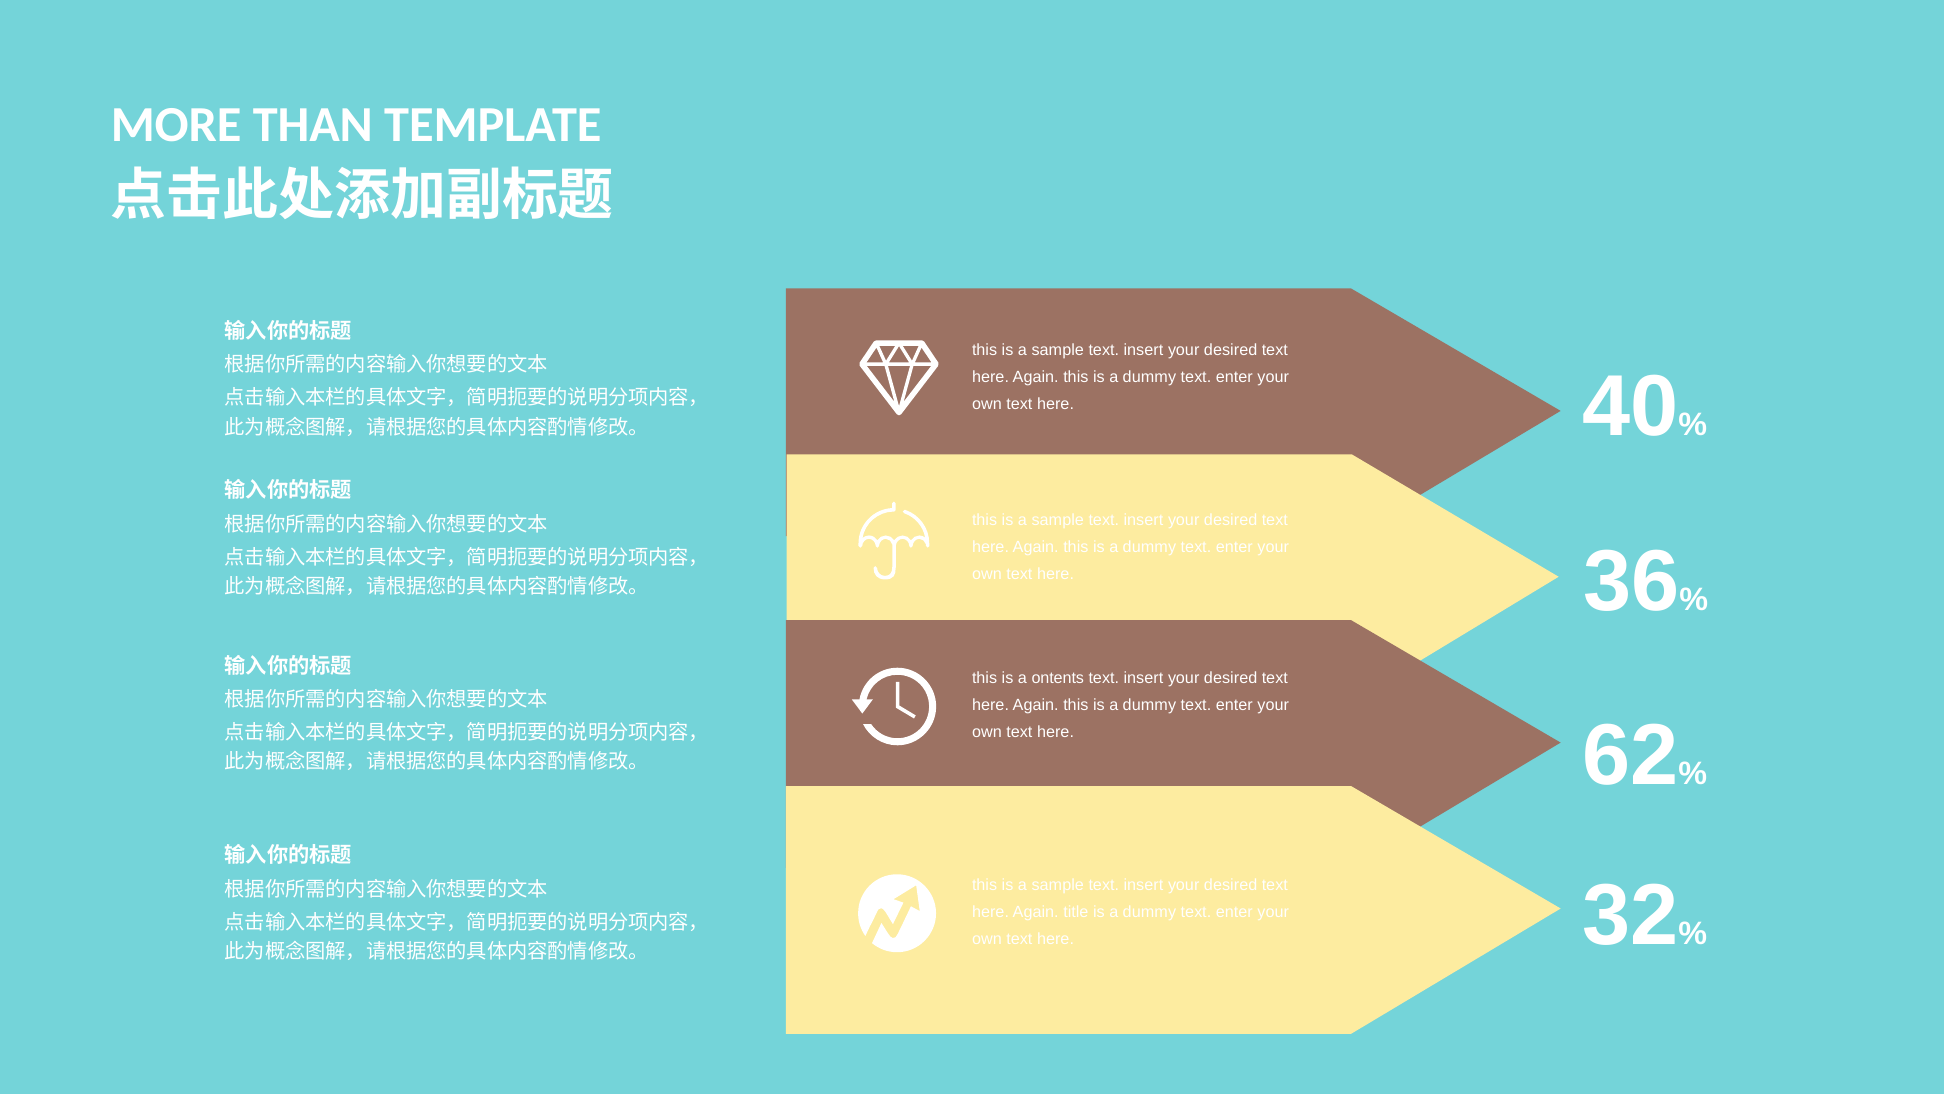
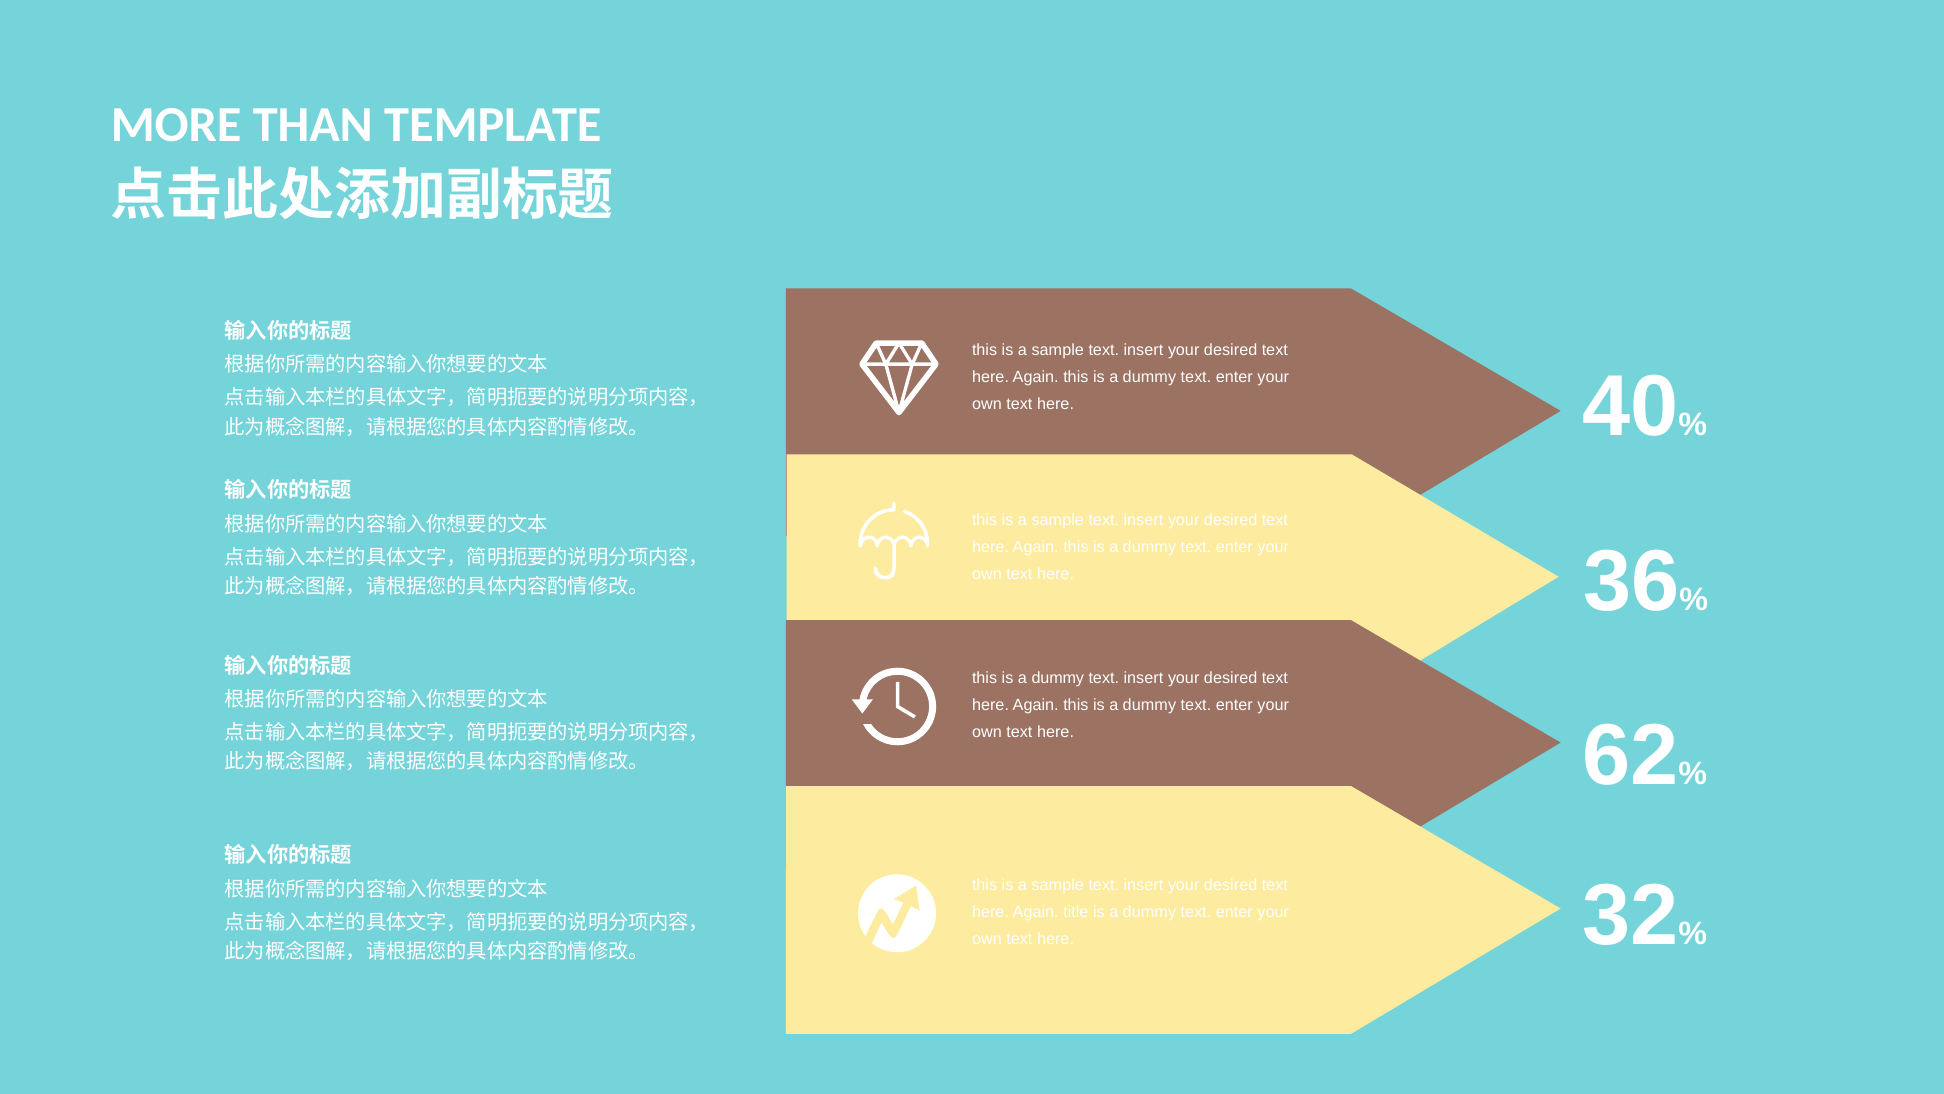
ontents at (1058, 678): ontents -> dummy
